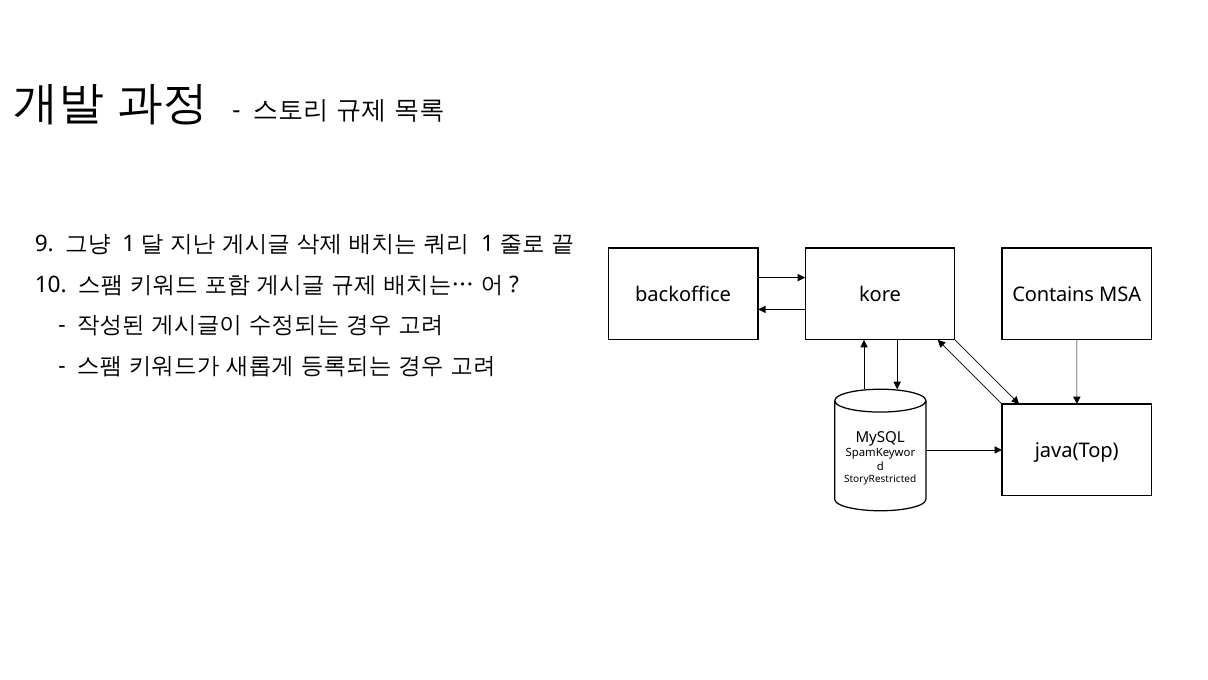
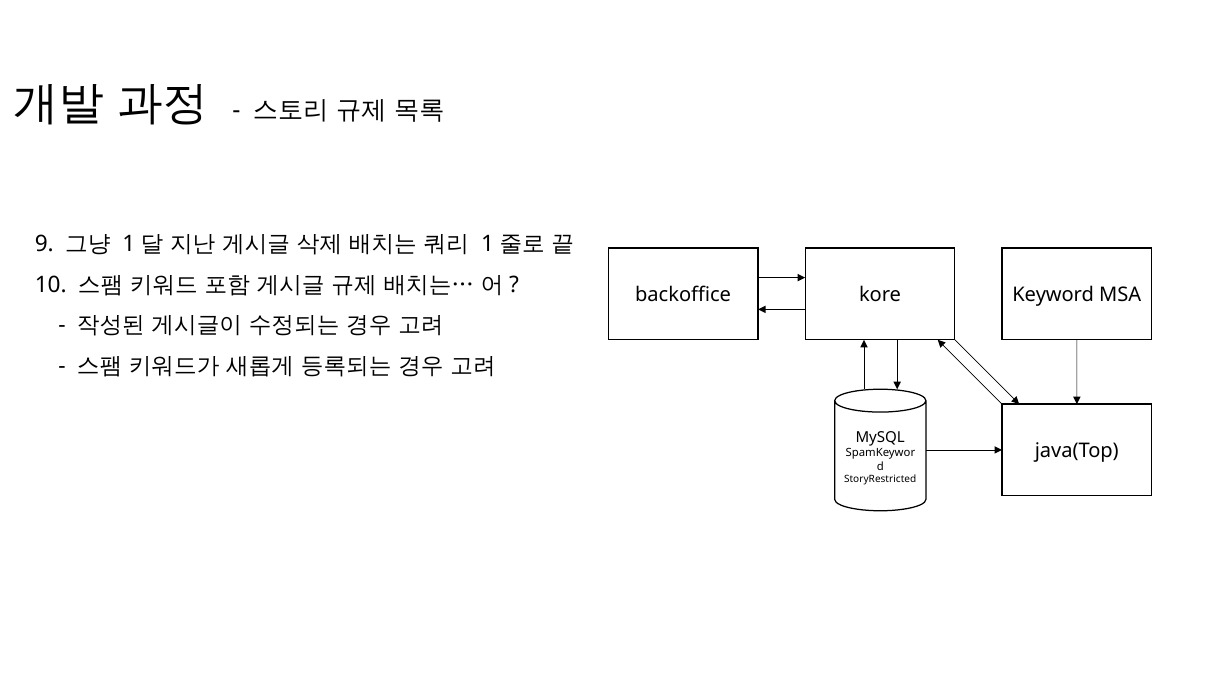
Contains: Contains -> Keyword
